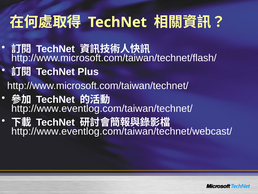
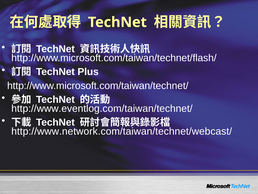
http://www.eventlog.com/taiwan/technet/webcast/: http://www.eventlog.com/taiwan/technet/webcast/ -> http://www.network.com/taiwan/technet/webcast/
